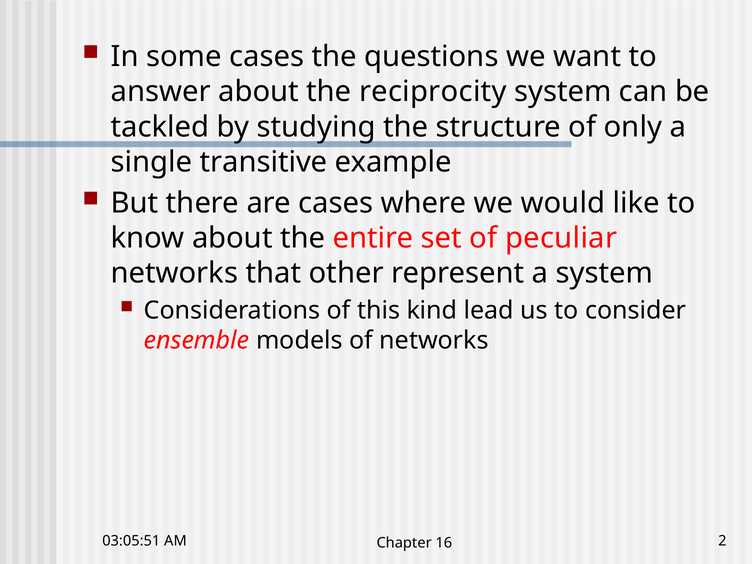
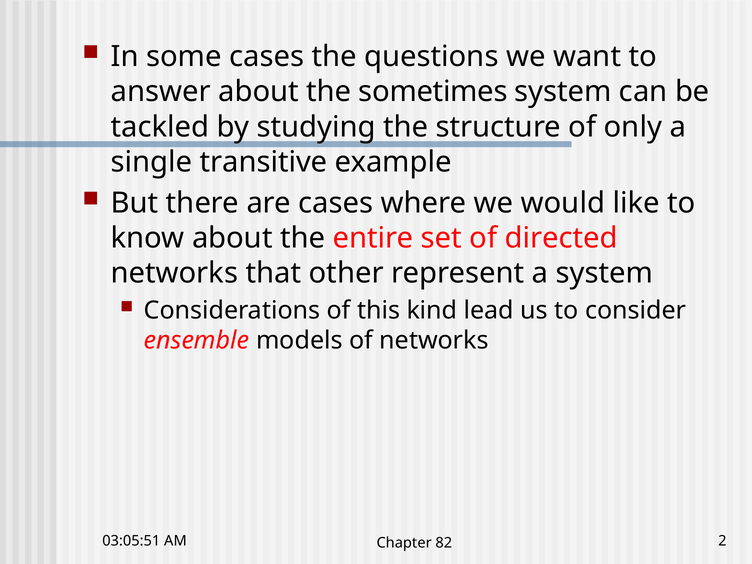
reciprocity: reciprocity -> sometimes
peculiar: peculiar -> directed
16: 16 -> 82
